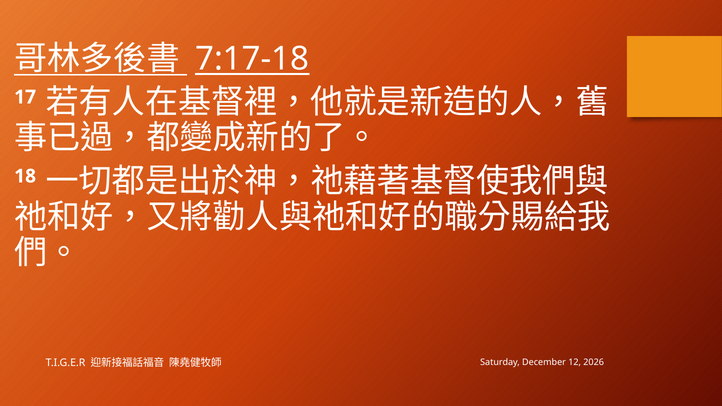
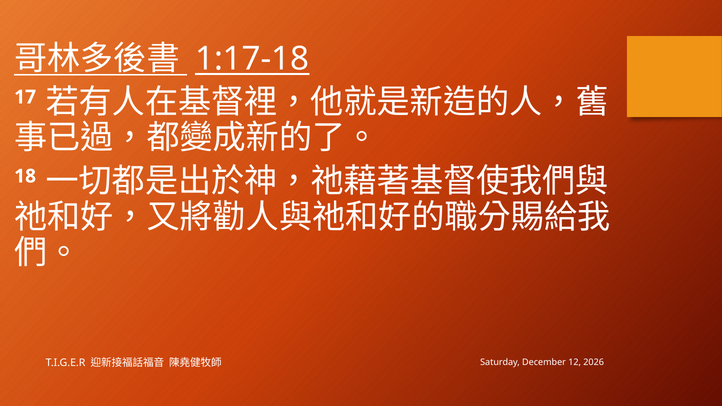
7:17-18: 7:17-18 -> 1:17-18
